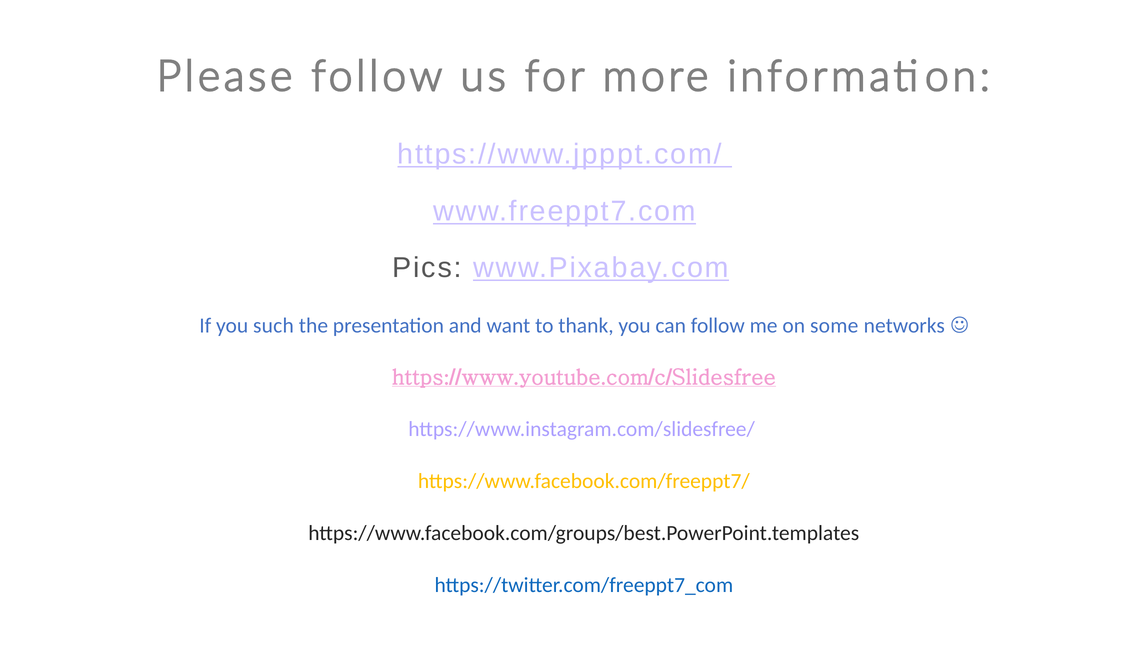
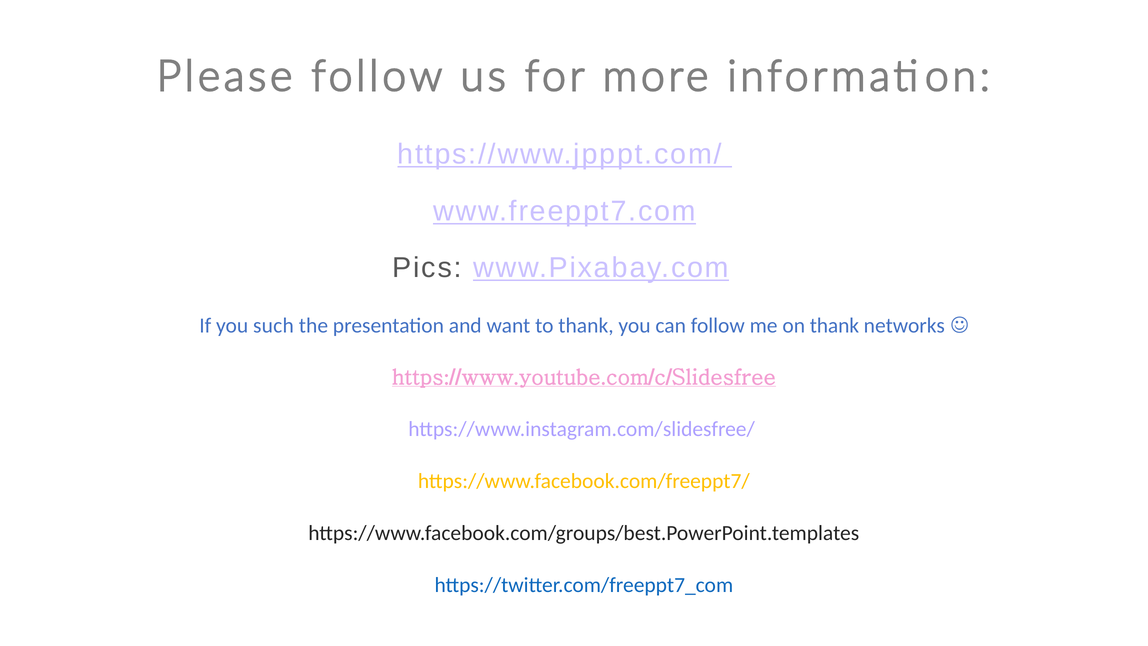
on some: some -> thank
